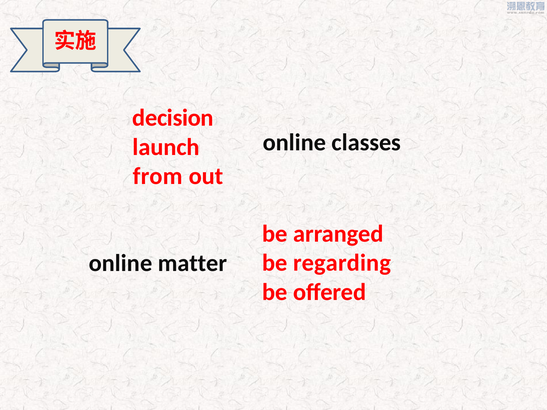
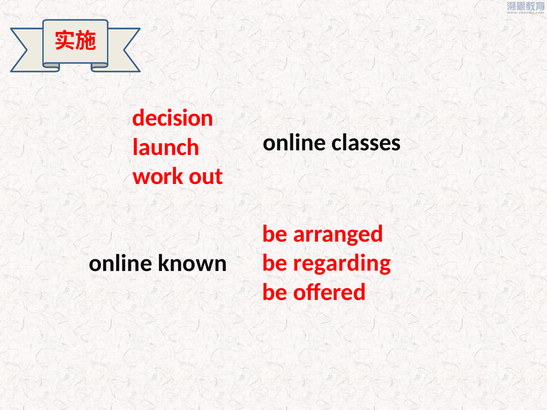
from: from -> work
matter: matter -> known
